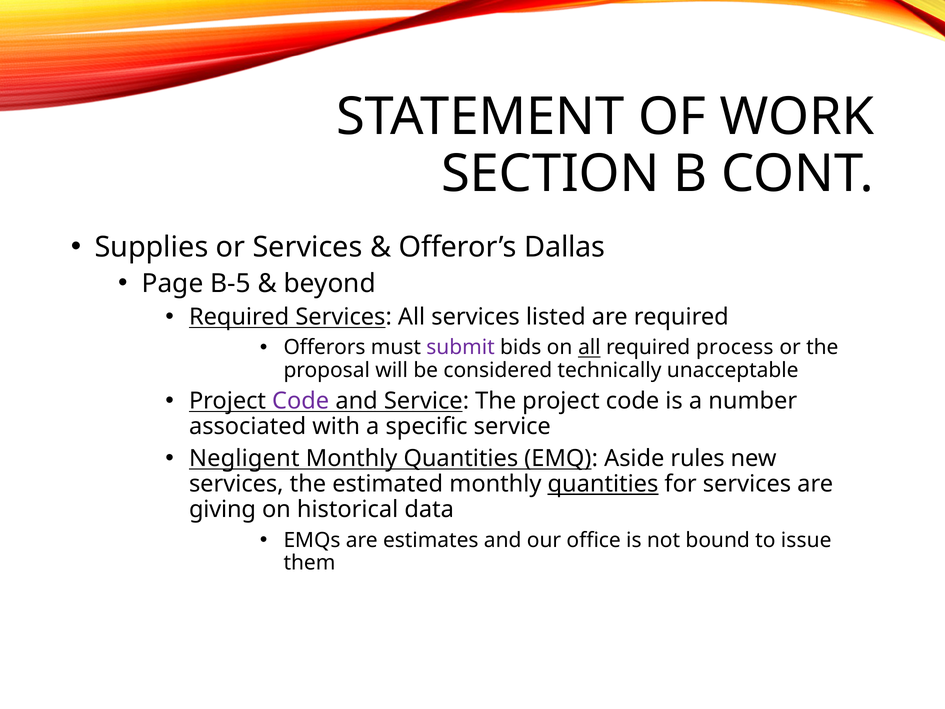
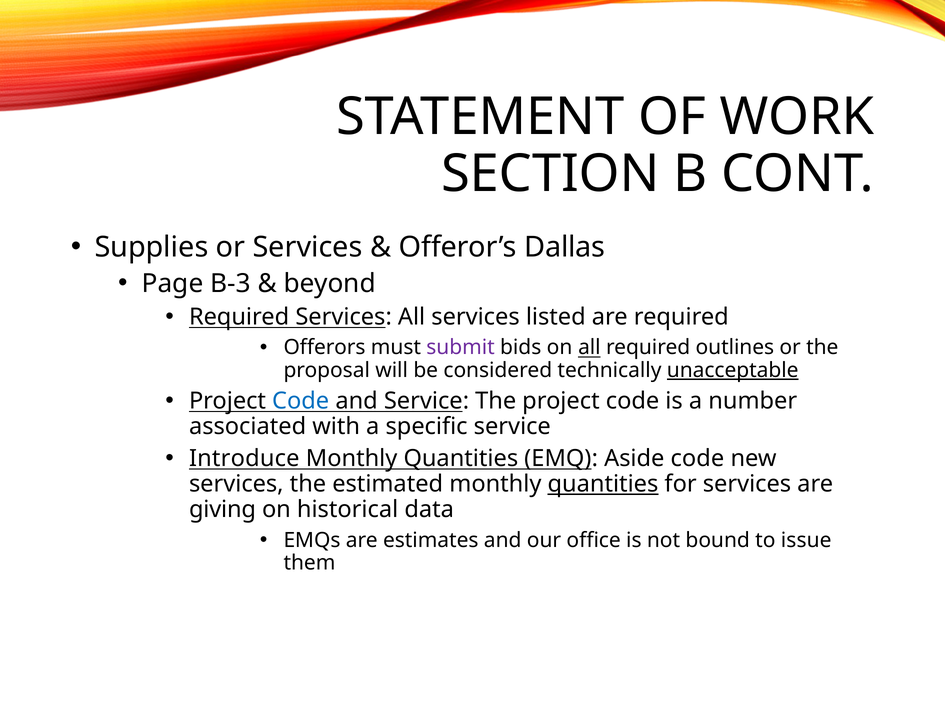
B-5: B-5 -> B-3
process: process -> outlines
unacceptable underline: none -> present
Code at (301, 401) colour: purple -> blue
Negligent: Negligent -> Introduce
Aside rules: rules -> code
